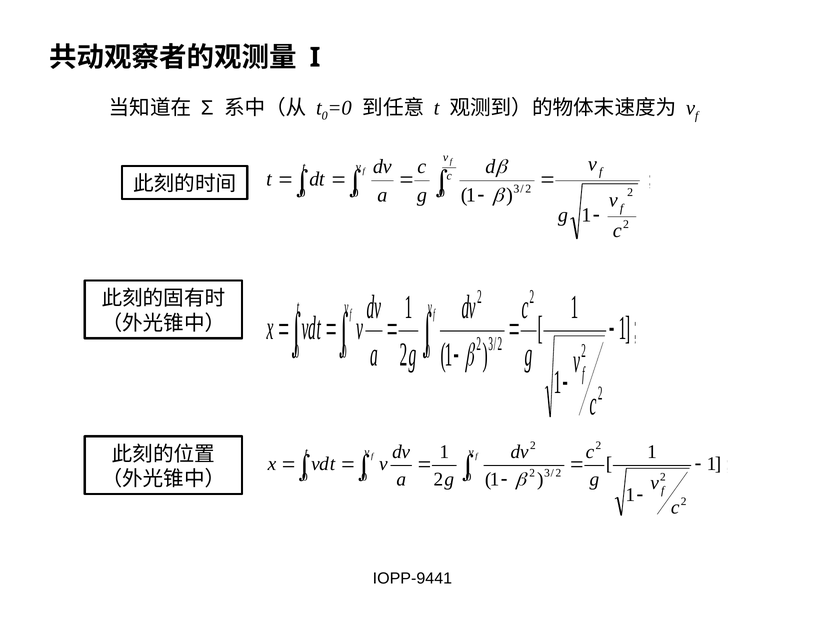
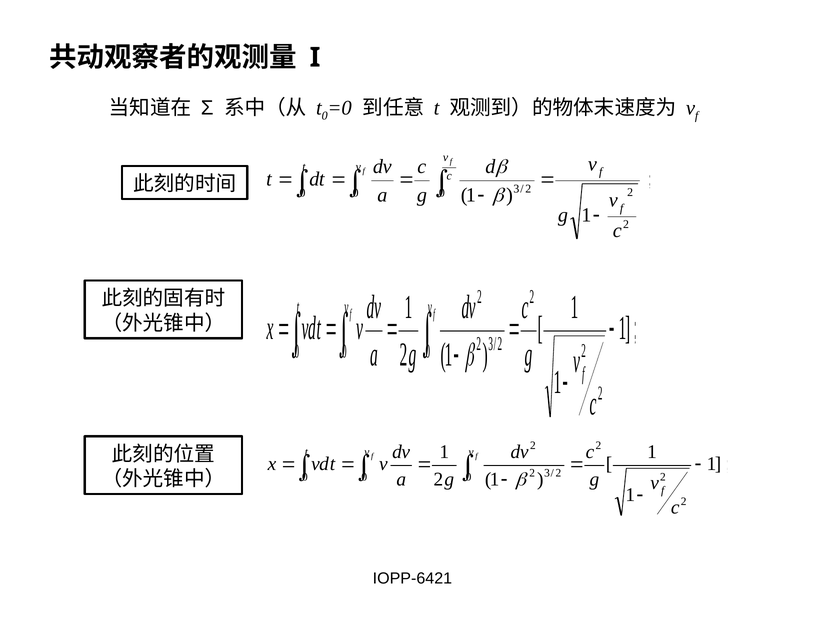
IOPP-9441: IOPP-9441 -> IOPP-6421
